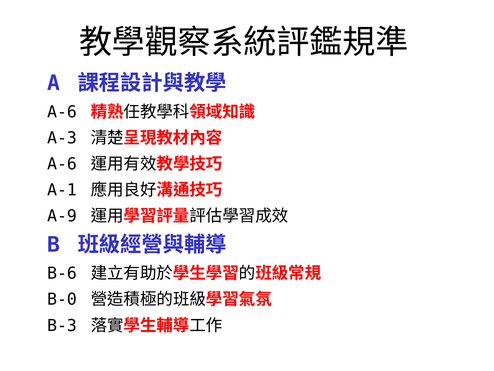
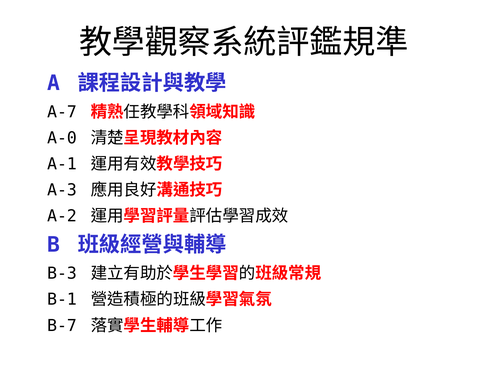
A-6 at (62, 112): A-6 -> A-7
A-3: A-3 -> A-0
A-6 at (62, 164): A-6 -> A-1
A-1: A-1 -> A-3
A-9: A-9 -> A-2
B-6: B-6 -> B-3
B-0: B-0 -> B-1
B-3: B-3 -> B-7
